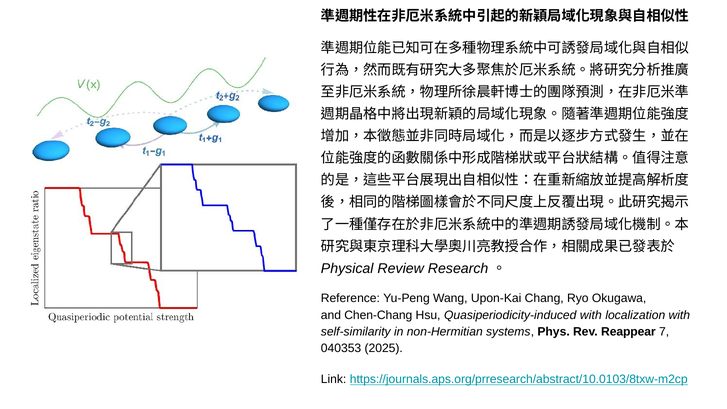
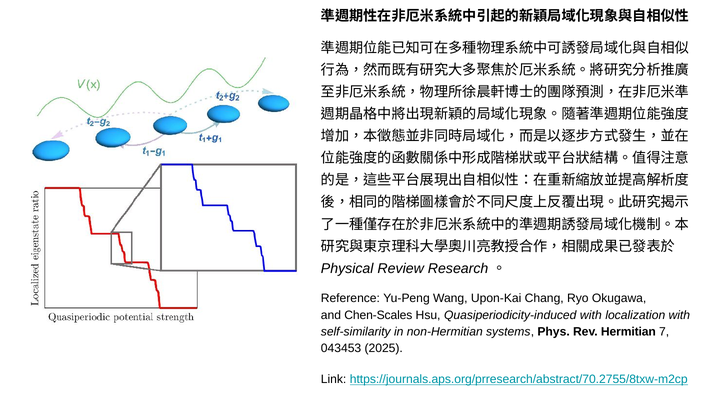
Chen-Chang: Chen-Chang -> Chen-Scales
Reappear: Reappear -> Hermitian
040353: 040353 -> 043453
https://journals.aps.org/prresearch/abstract/10.0103/8txw-m2cp: https://journals.aps.org/prresearch/abstract/10.0103/8txw-m2cp -> https://journals.aps.org/prresearch/abstract/70.2755/8txw-m2cp
